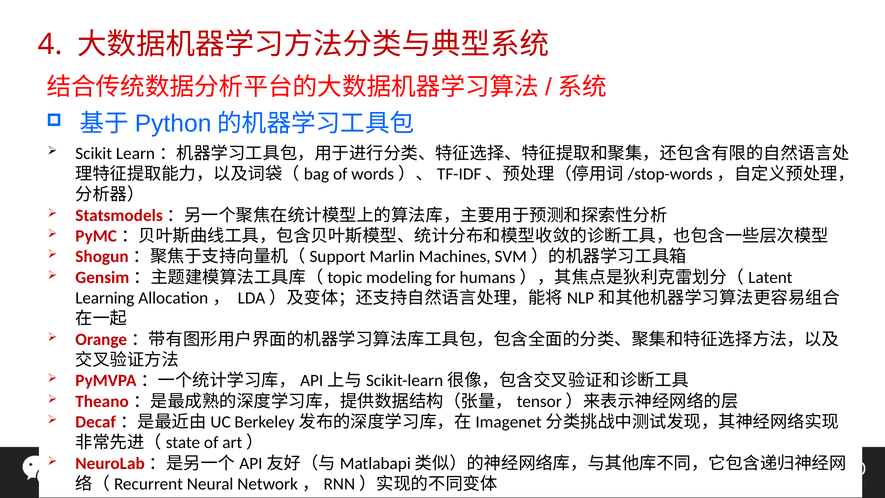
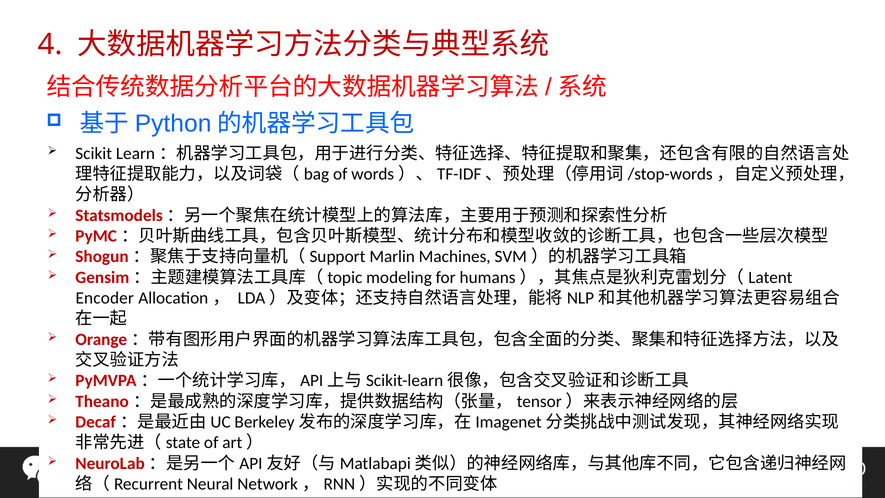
Learning: Learning -> Encoder
